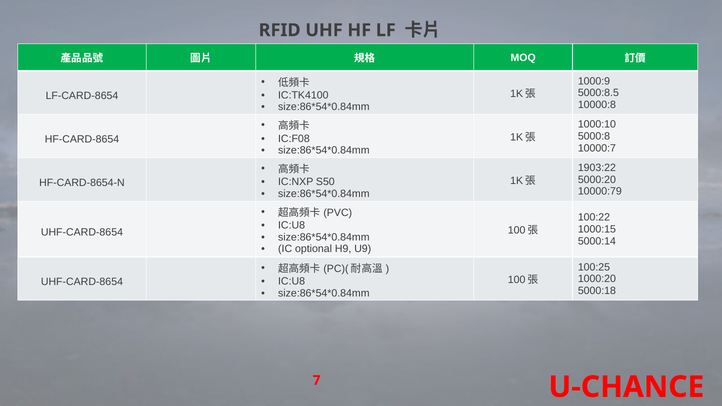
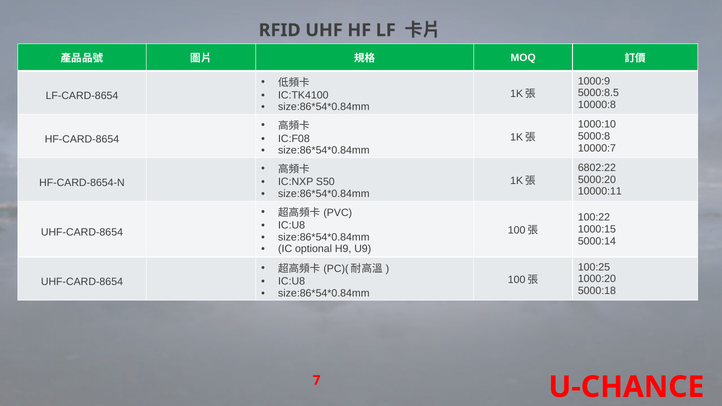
1903:22: 1903:22 -> 6802:22
10000:79: 10000:79 -> 10000:11
